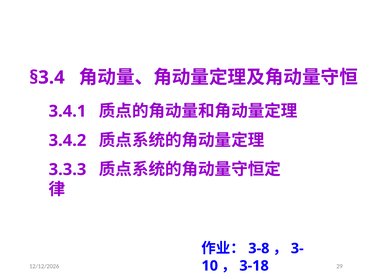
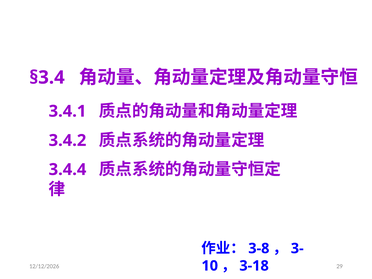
3.3.3: 3.3.3 -> 3.4.4
